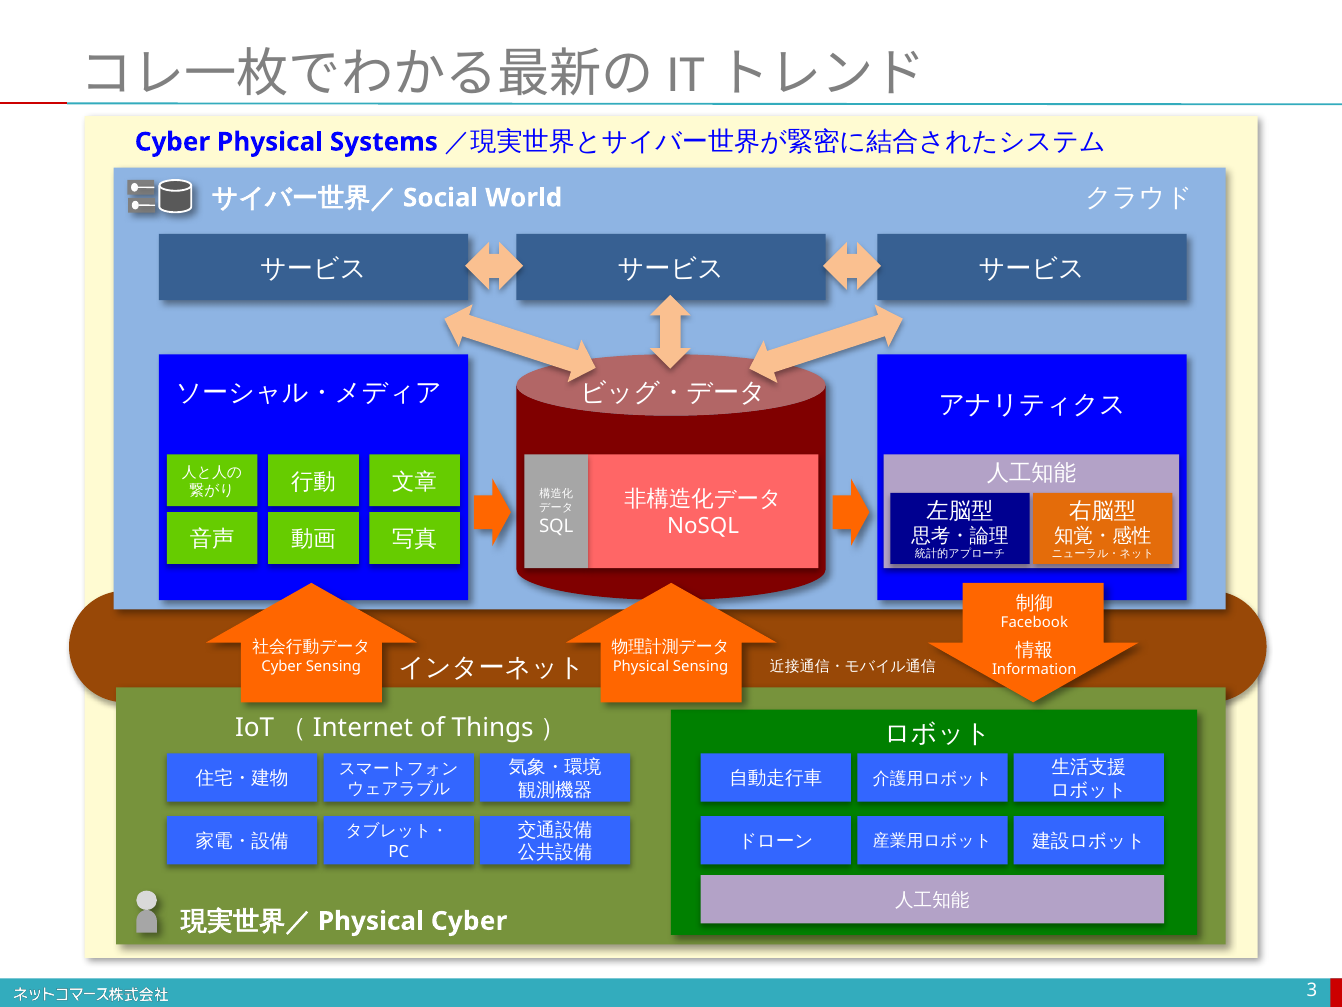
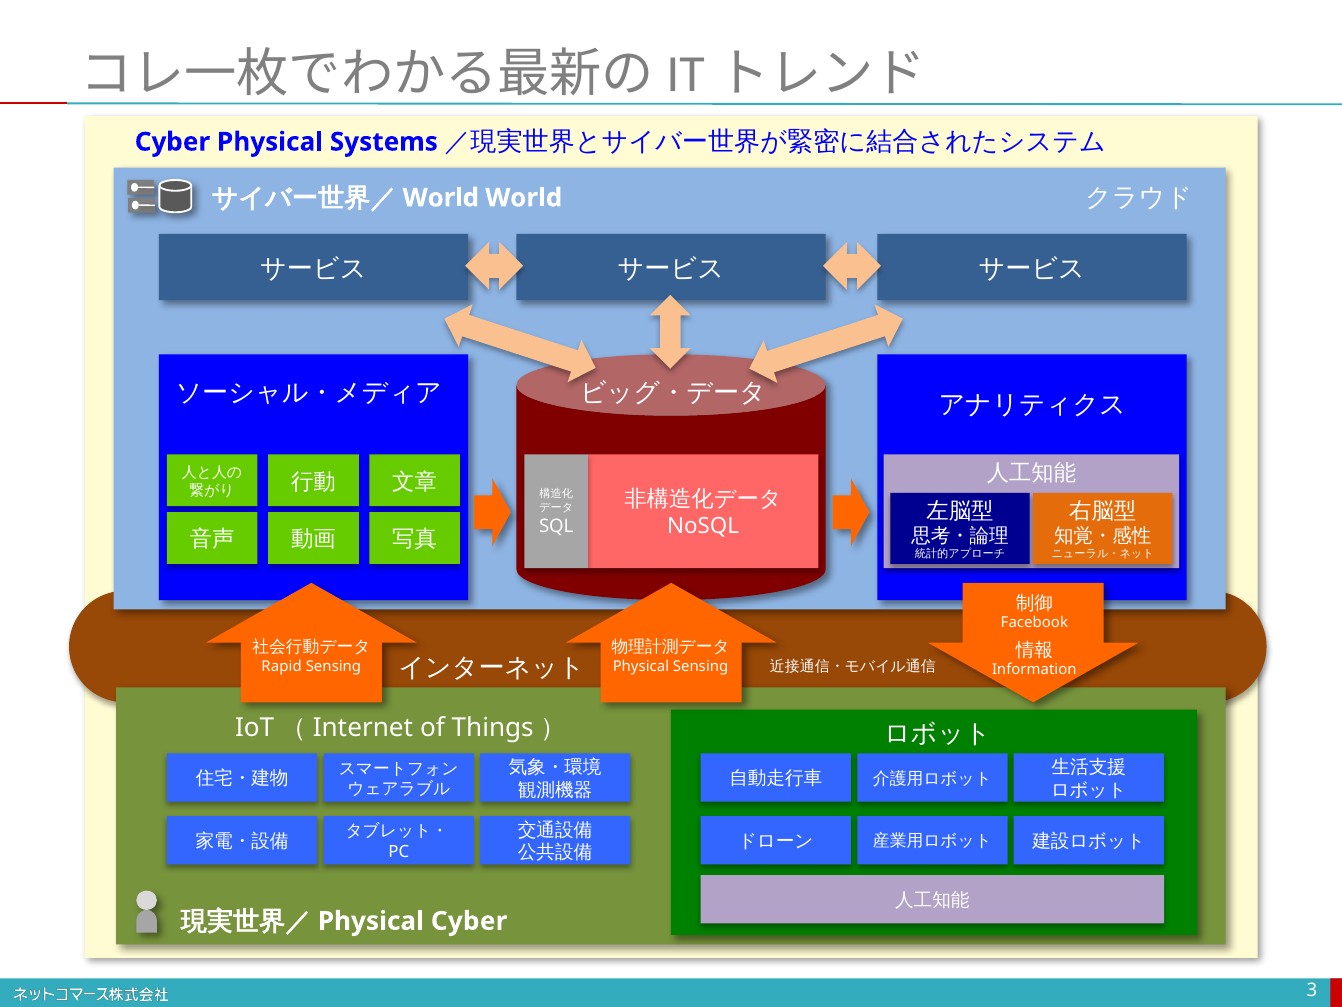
Social at (441, 198): Social -> World
Cyber at (282, 666): Cyber -> Rapid
